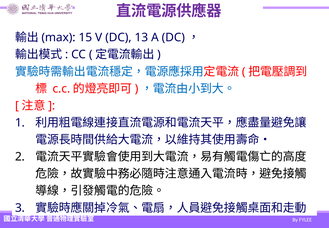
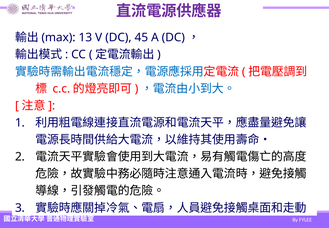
15: 15 -> 13
13: 13 -> 45
